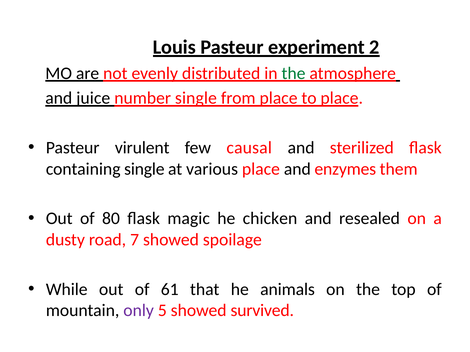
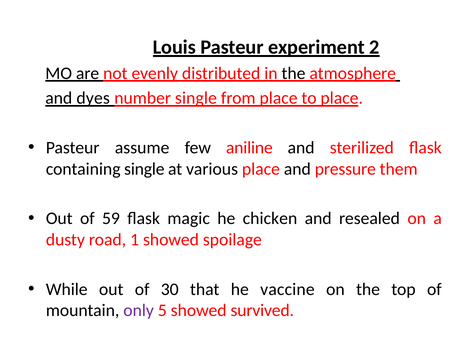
the at (294, 73) colour: green -> black
juice: juice -> dyes
virulent: virulent -> assume
causal: causal -> aniline
enzymes: enzymes -> pressure
80: 80 -> 59
7: 7 -> 1
61: 61 -> 30
animals: animals -> vaccine
